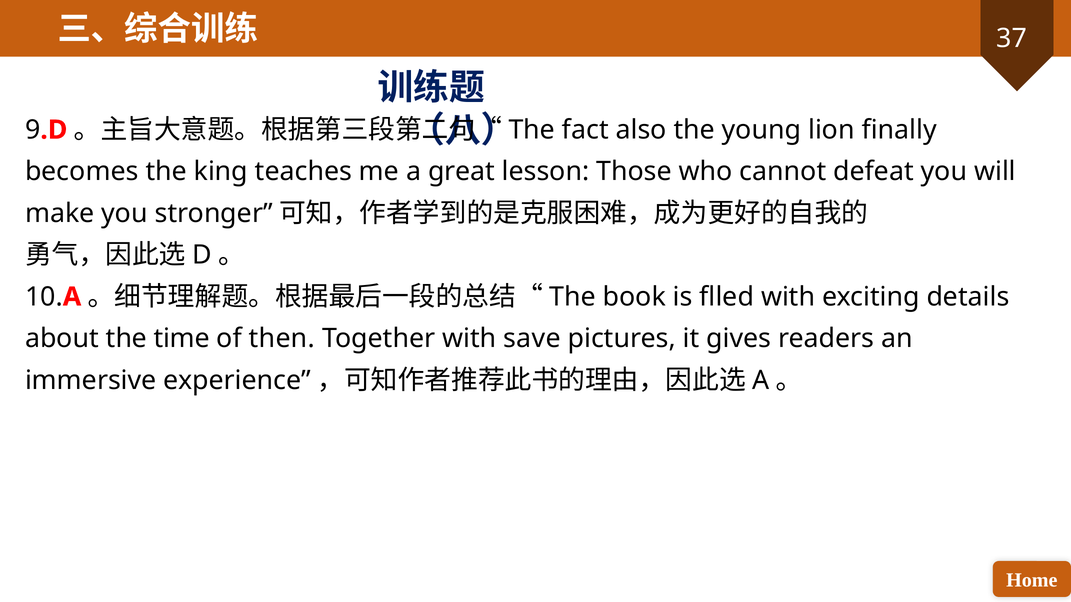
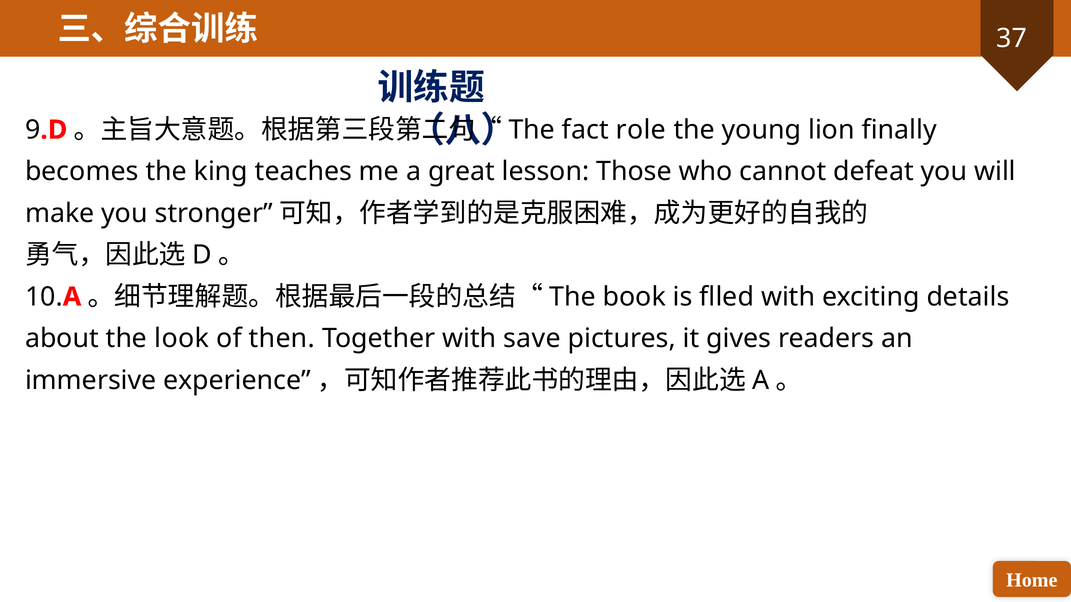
also: also -> role
time: time -> look
